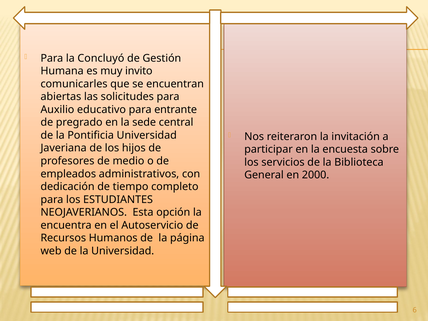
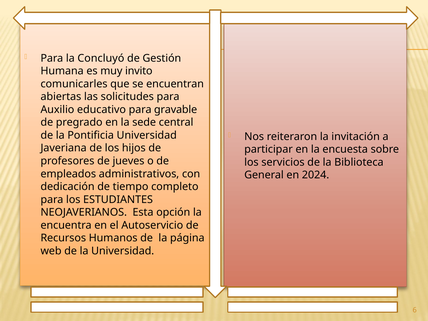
entrante: entrante -> gravable
medio: medio -> jueves
2000: 2000 -> 2024
